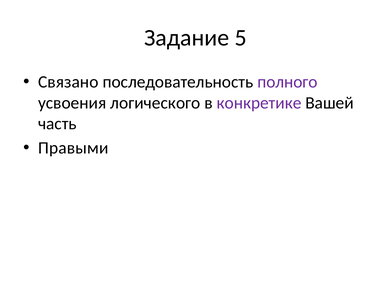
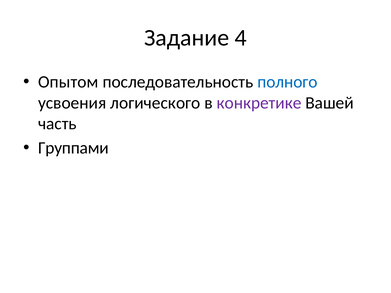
5: 5 -> 4
Связано: Связано -> Опытом
полного colour: purple -> blue
Правыми: Правыми -> Группами
